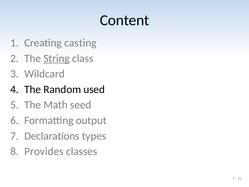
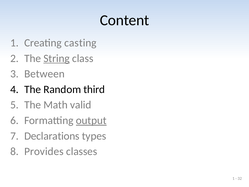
Wildcard: Wildcard -> Between
used: used -> third
seed: seed -> valid
output underline: none -> present
